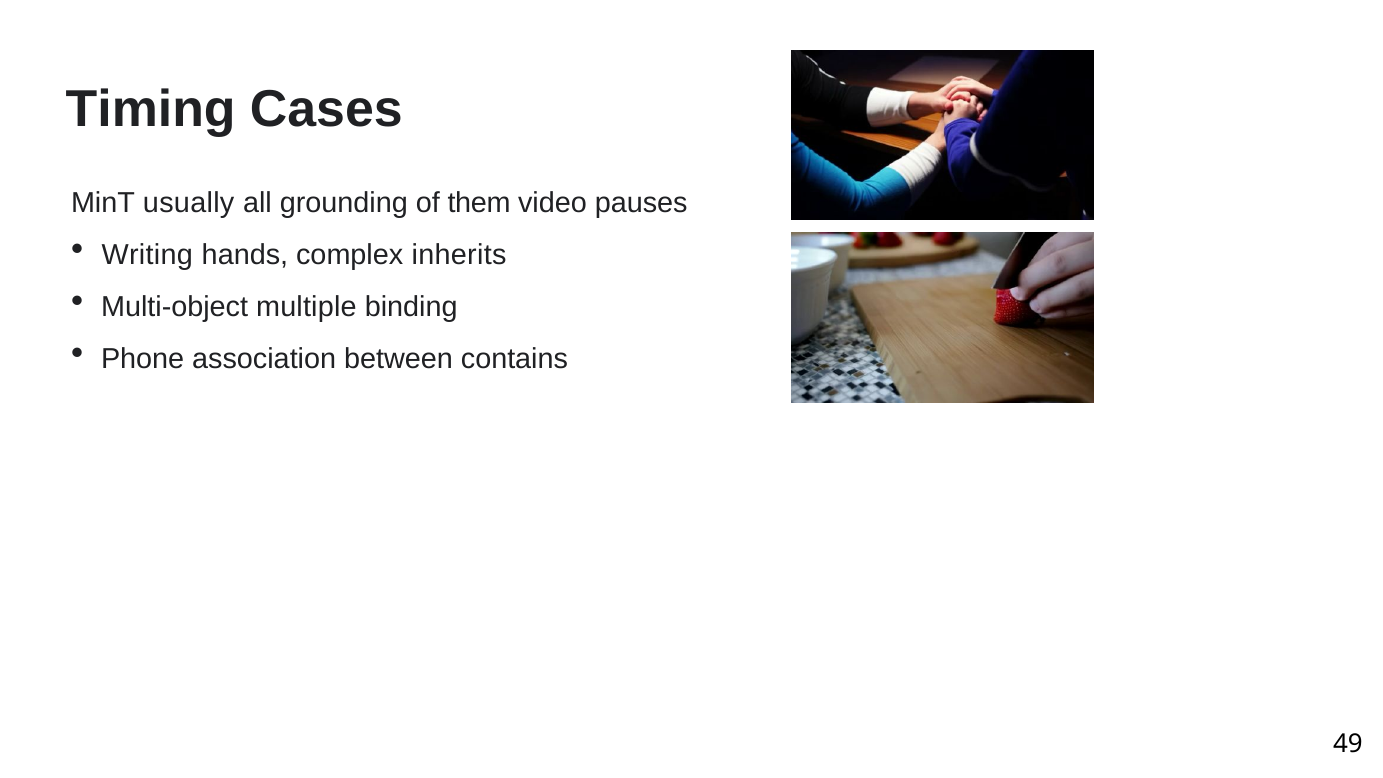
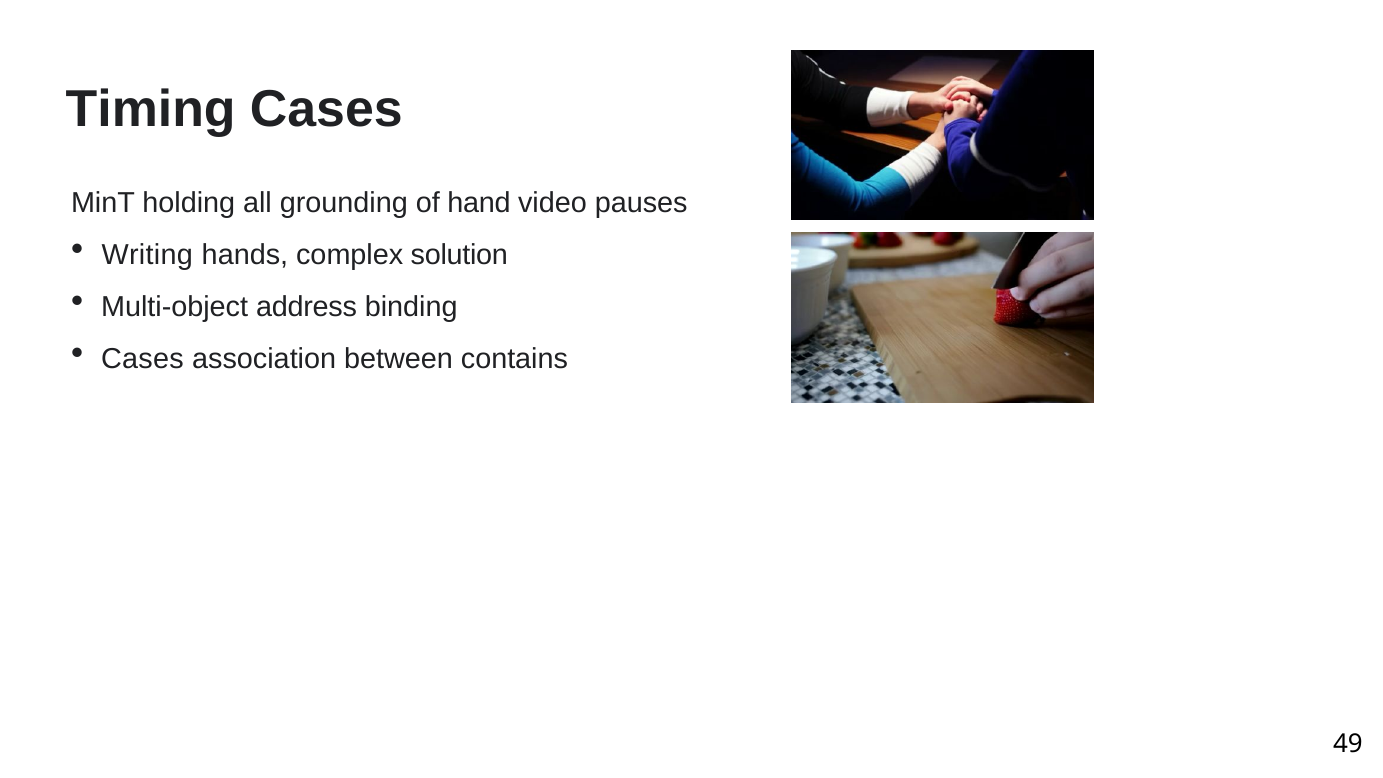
usually: usually -> holding
them: them -> hand
inherits: inherits -> solution
multiple: multiple -> address
Phone at (143, 359): Phone -> Cases
